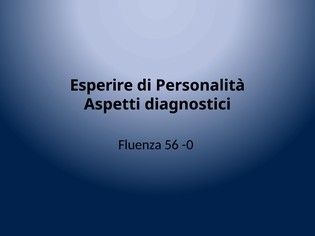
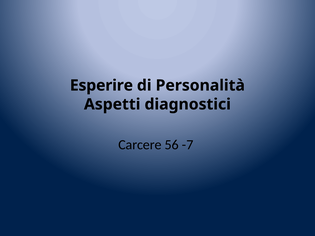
Fluenza: Fluenza -> Carcere
-0: -0 -> -7
